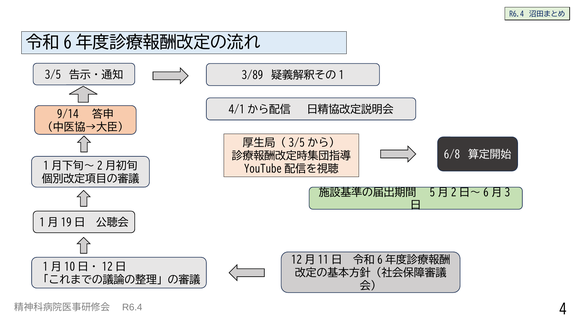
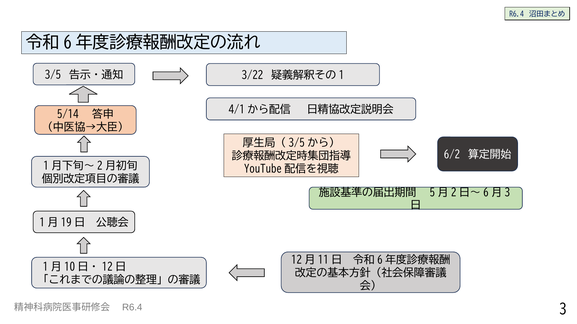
3/89: 3/89 -> 3/22
9/14: 9/14 -> 5/14
6/8: 6/8 -> 6/2
4: 4 -> 3
